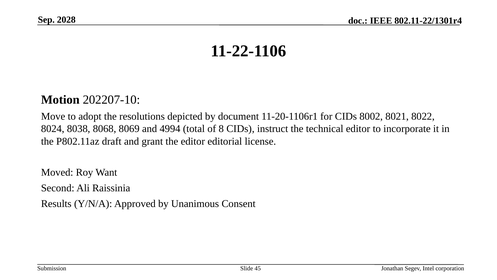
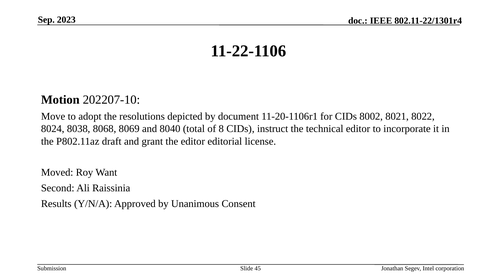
2028: 2028 -> 2023
4994: 4994 -> 8040
